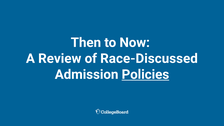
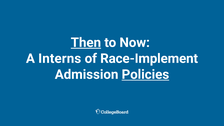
Then underline: none -> present
Review: Review -> Interns
Race-Discussed: Race-Discussed -> Race-Implement
